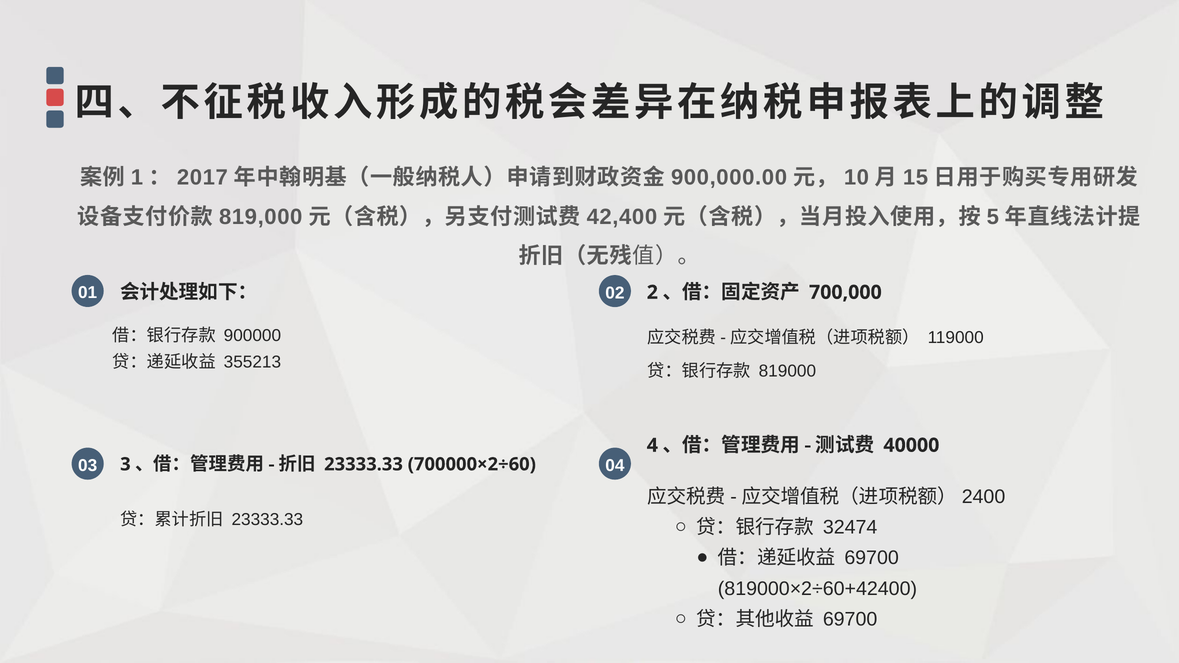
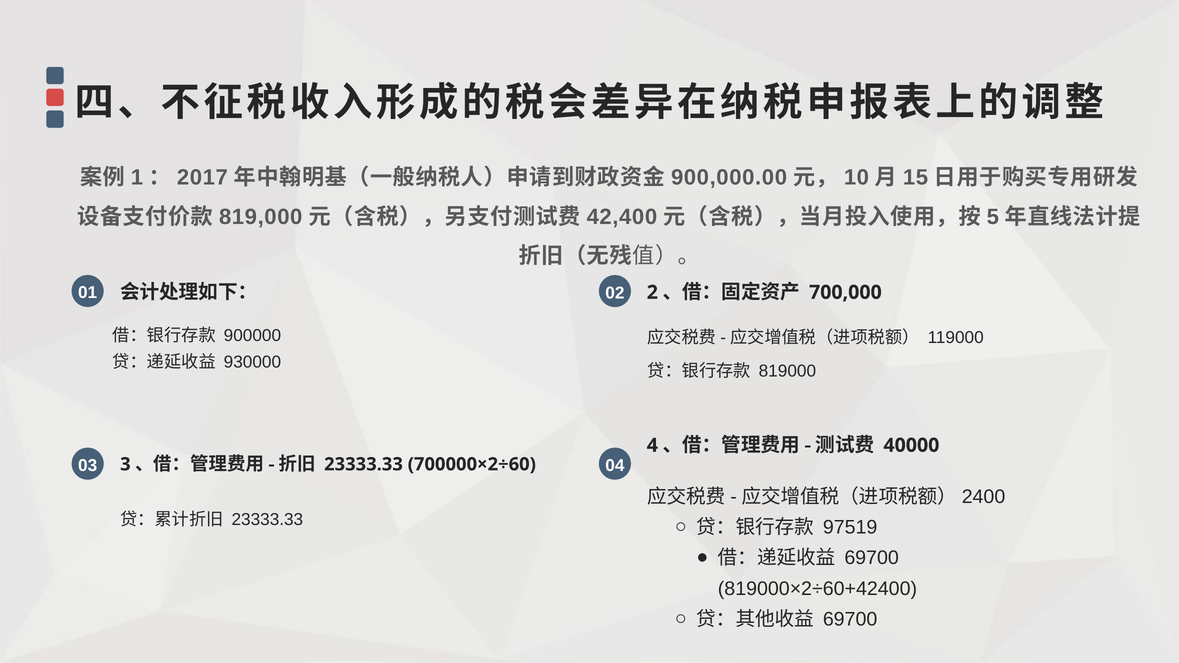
355213: 355213 -> 930000
32474: 32474 -> 97519
